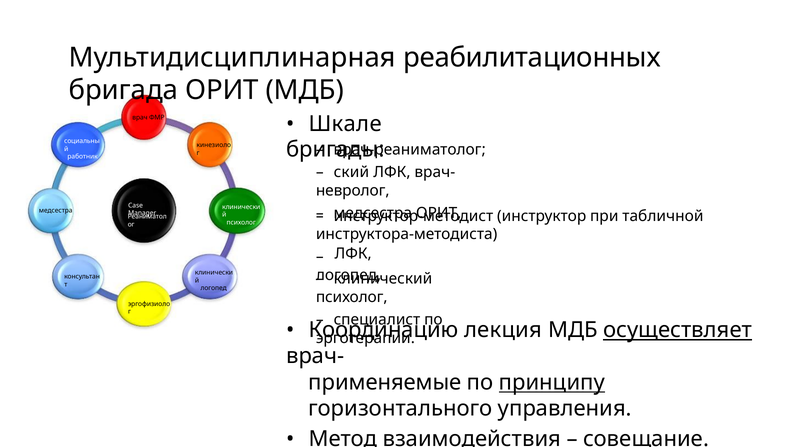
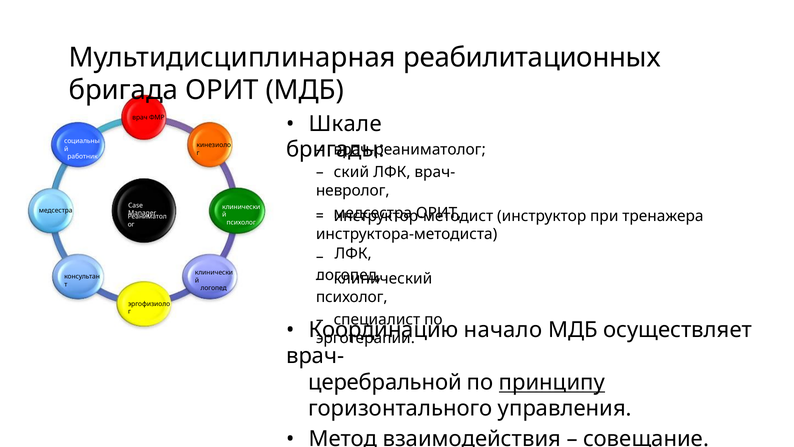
табличной: табличной -> тренажера
лекция: лекция -> начало
осуществляет underline: present -> none
применяемые: применяемые -> церебральной
